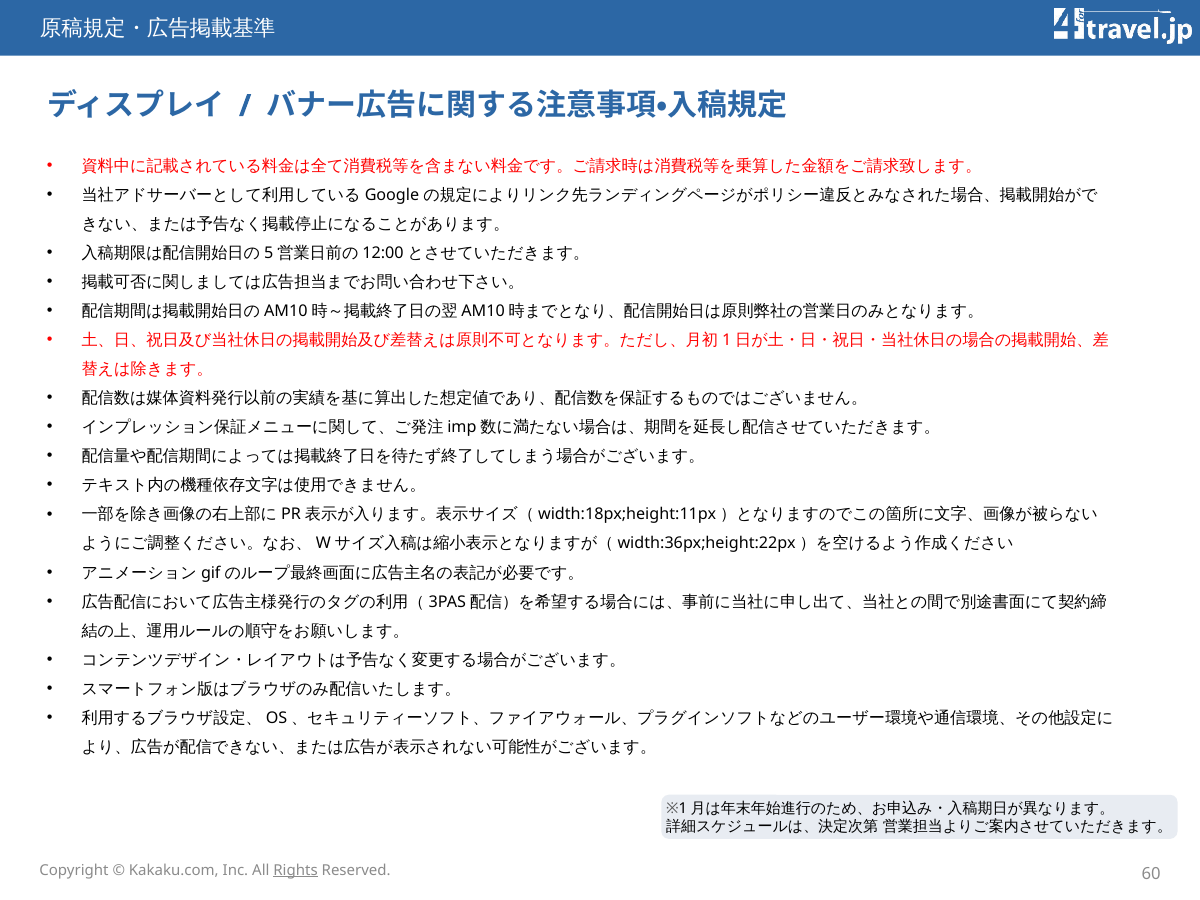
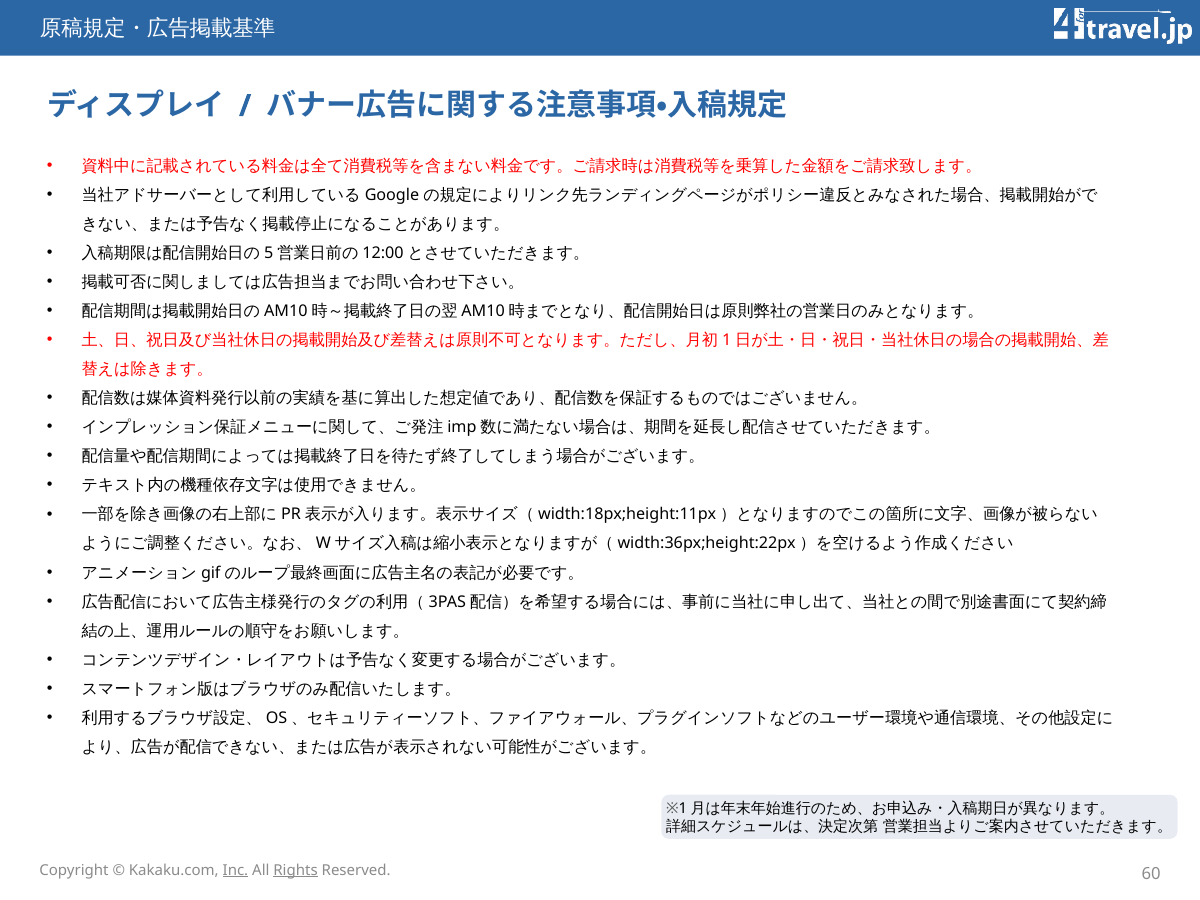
Inc underline: none -> present
